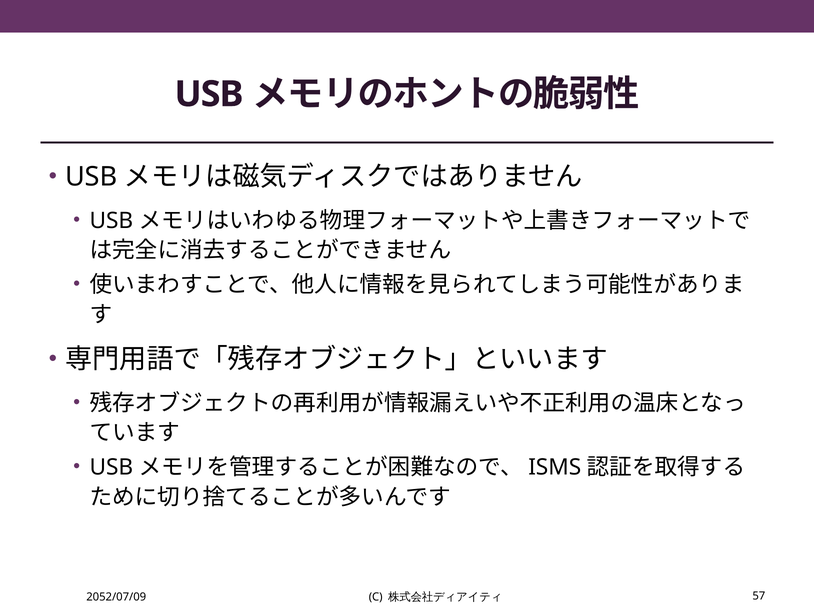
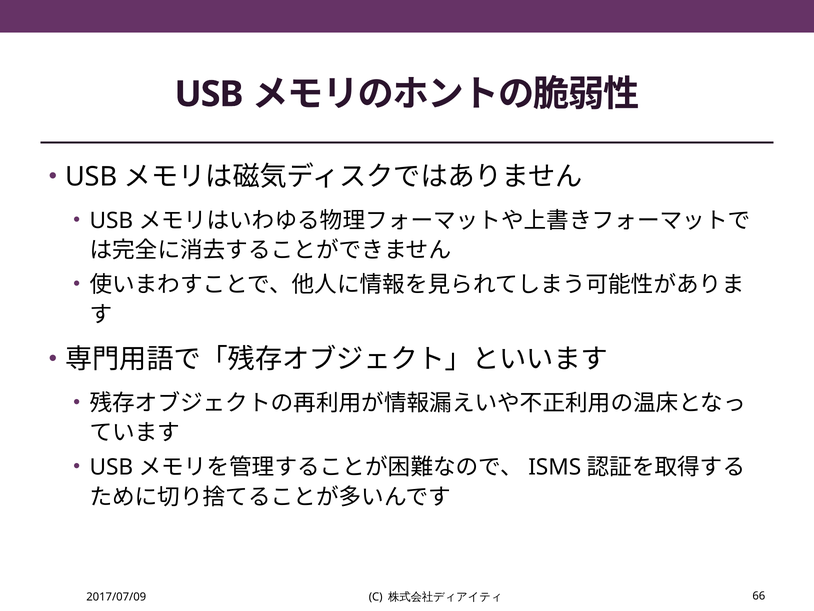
2052/07/09: 2052/07/09 -> 2017/07/09
57: 57 -> 66
